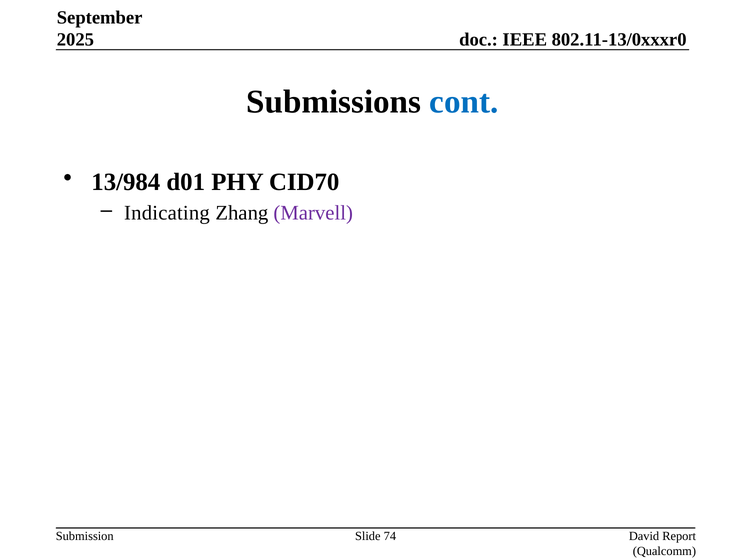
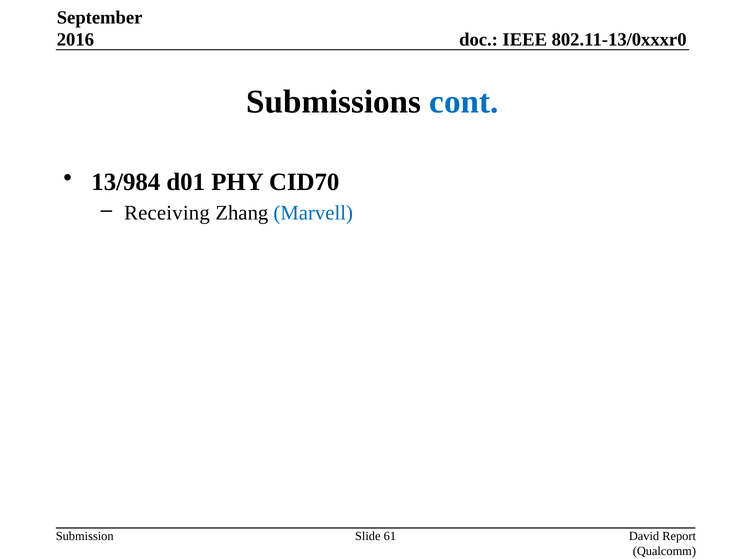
2025: 2025 -> 2016
Indicating: Indicating -> Receiving
Marvell colour: purple -> blue
74: 74 -> 61
